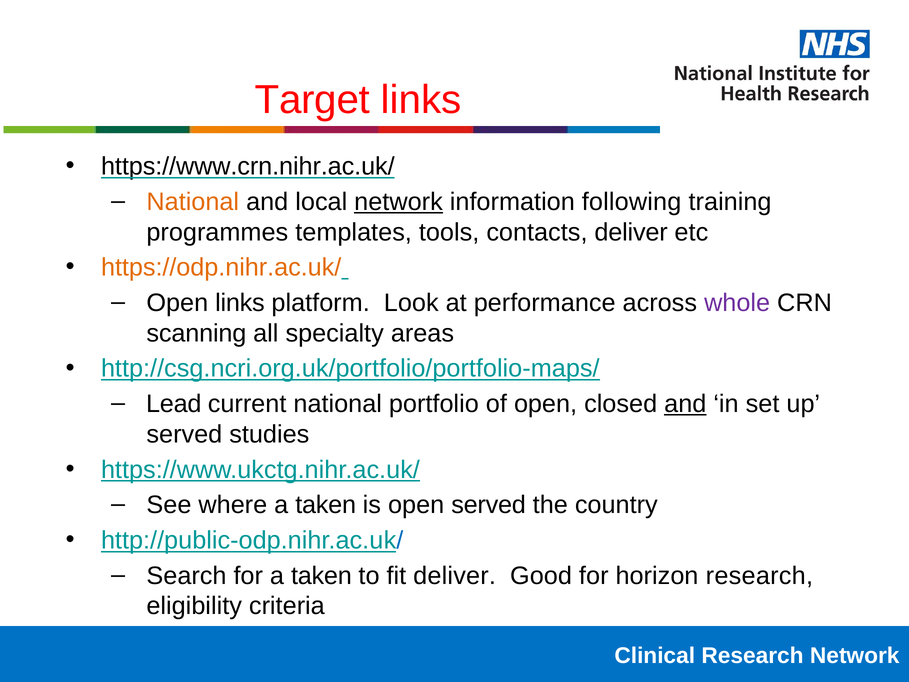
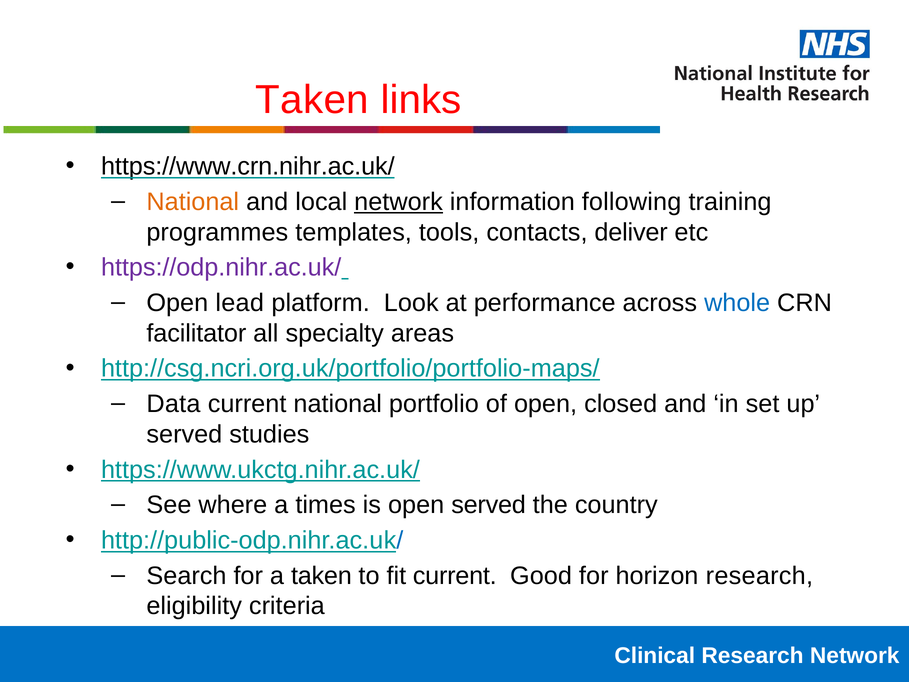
Target at (312, 100): Target -> Taken
https://odp.nihr.ac.uk/ colour: orange -> purple
Open links: links -> lead
whole colour: purple -> blue
scanning: scanning -> facilitator
Lead: Lead -> Data
and at (685, 404) underline: present -> none
where a taken: taken -> times
fit deliver: deliver -> current
